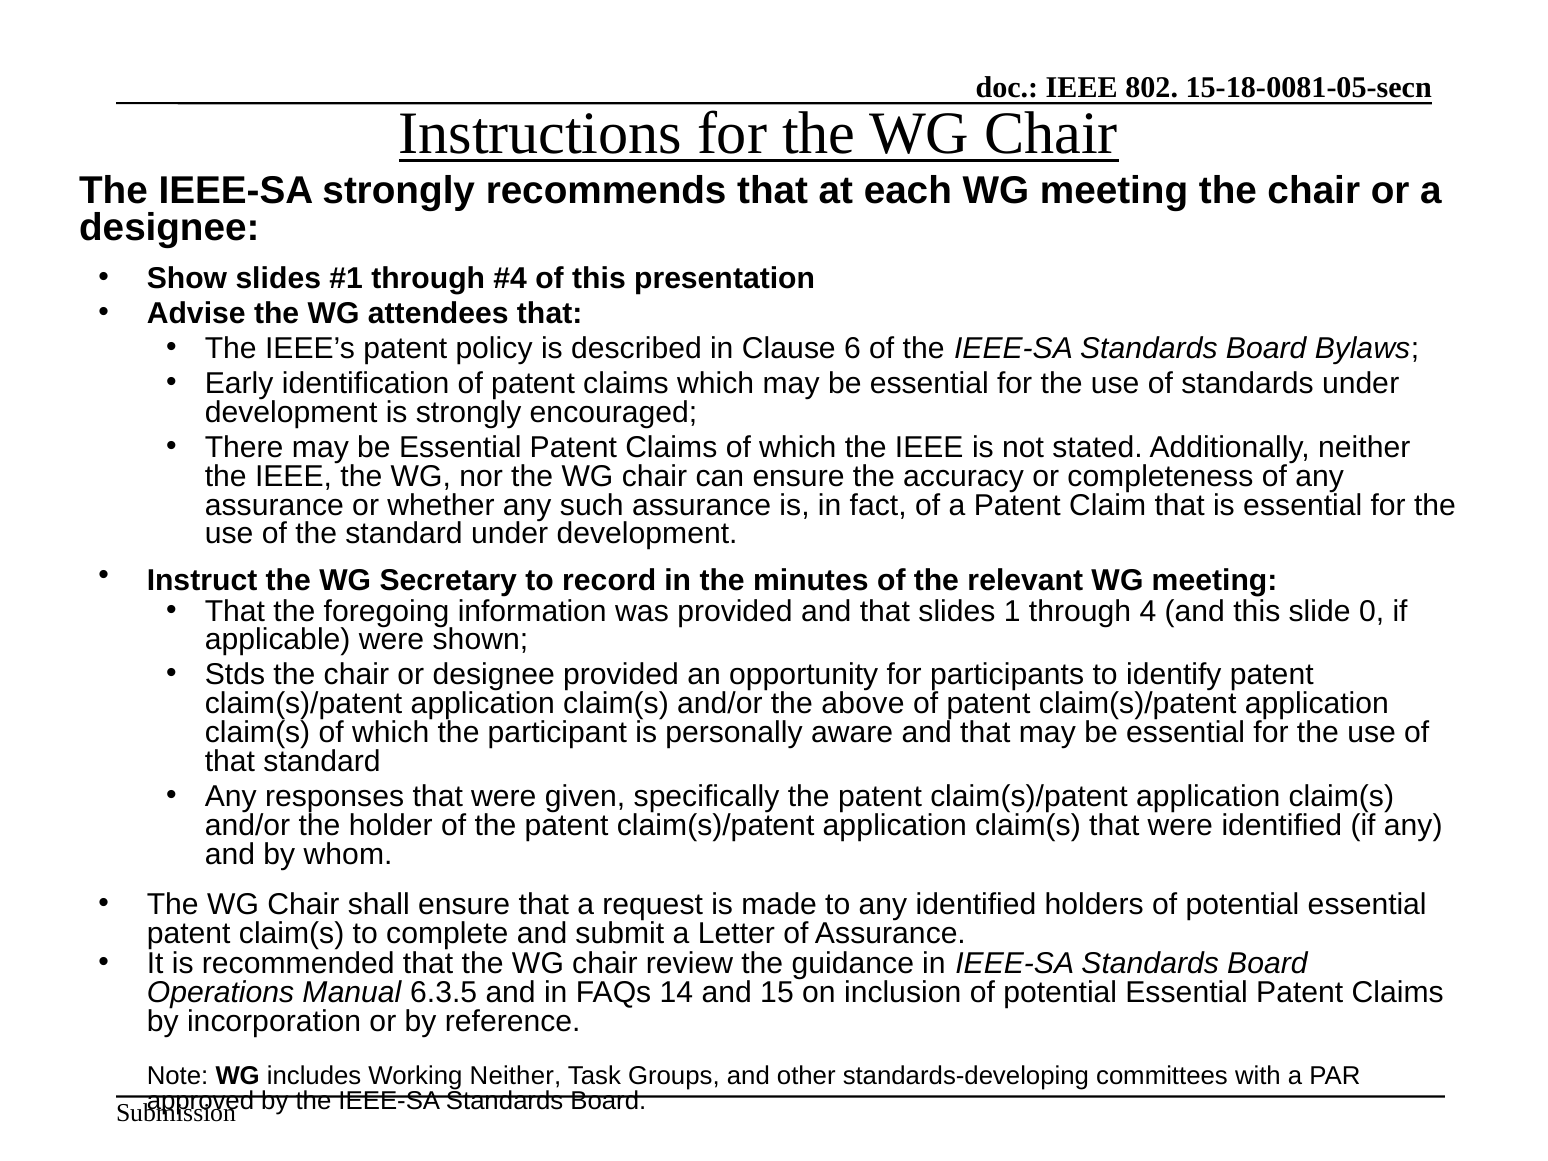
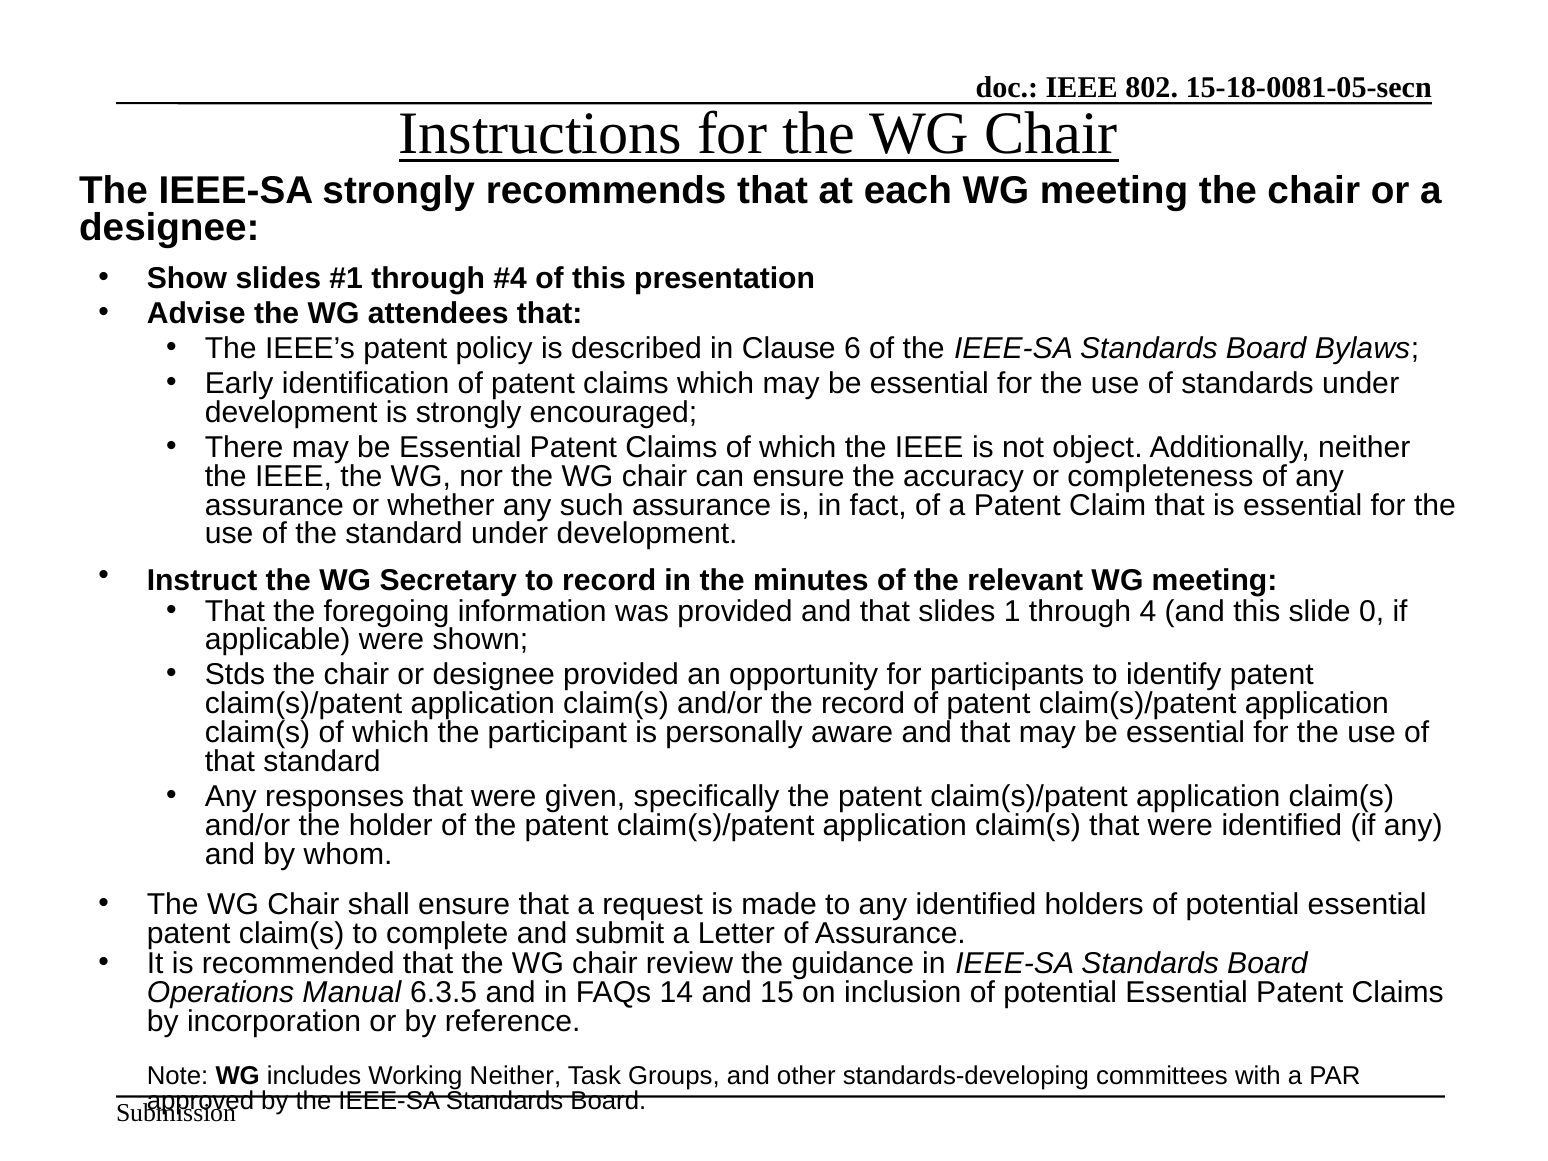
stated: stated -> object
the above: above -> record
